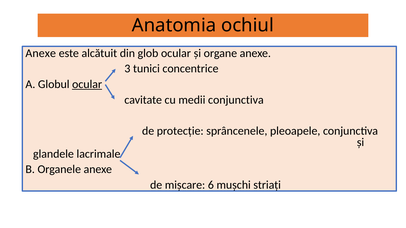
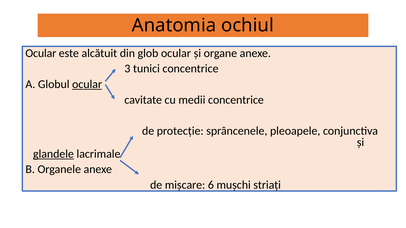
Anexe at (41, 53): Anexe -> Ocular
medii conjunctiva: conjunctiva -> concentrice
glandele underline: none -> present
